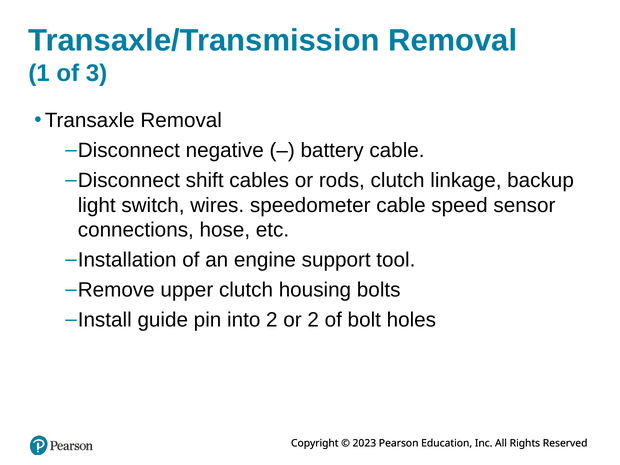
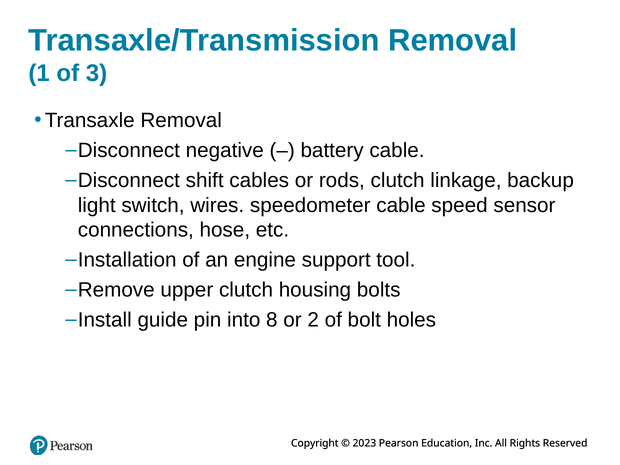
into 2: 2 -> 8
